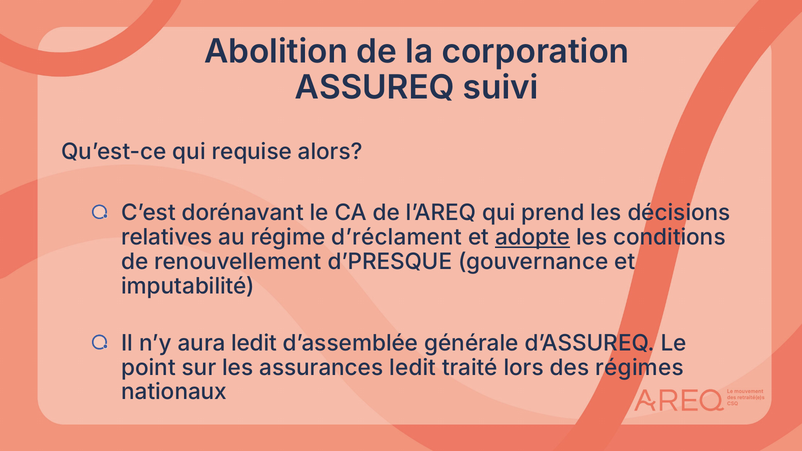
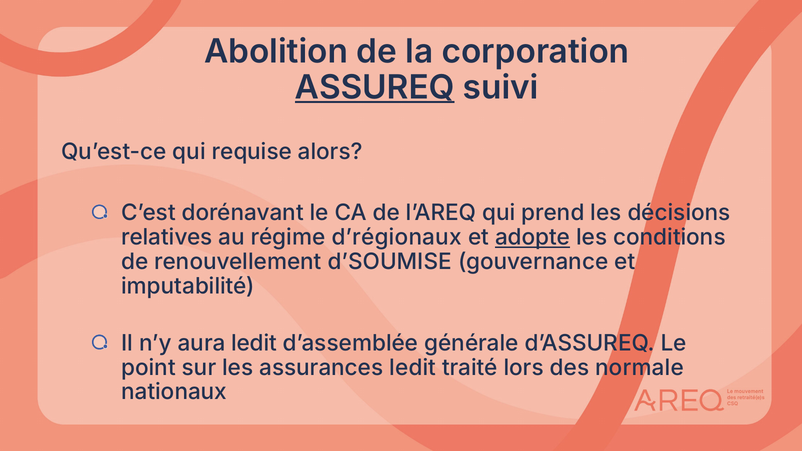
ASSUREQ underline: none -> present
d’réclament: d’réclament -> d’régionaux
d’PRESQUE: d’PRESQUE -> d’SOUMISE
régimes: régimes -> normale
